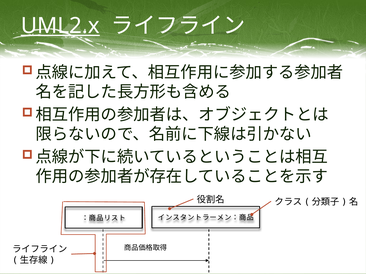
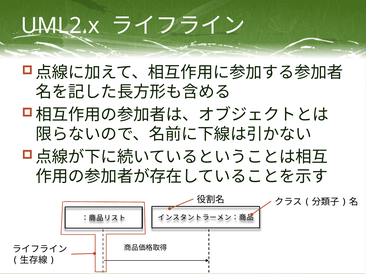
UML2.x underline: present -> none
